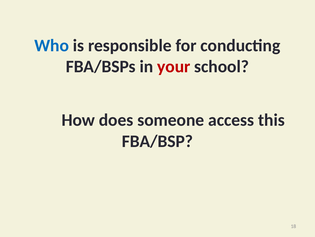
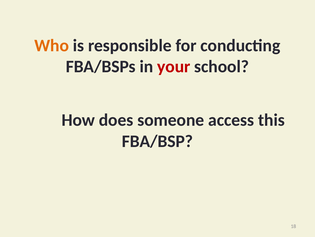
Who colour: blue -> orange
